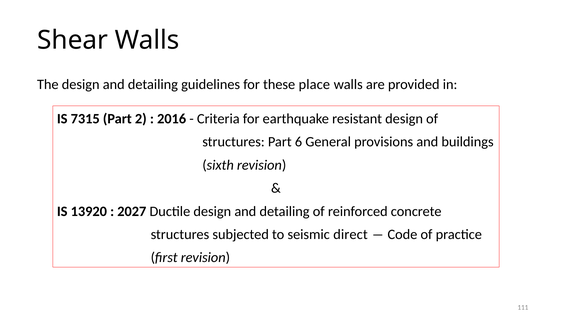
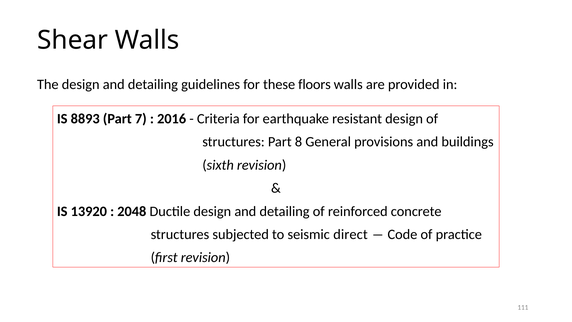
place: place -> floors
7315: 7315 -> 8893
2: 2 -> 7
6: 6 -> 8
2027: 2027 -> 2048
